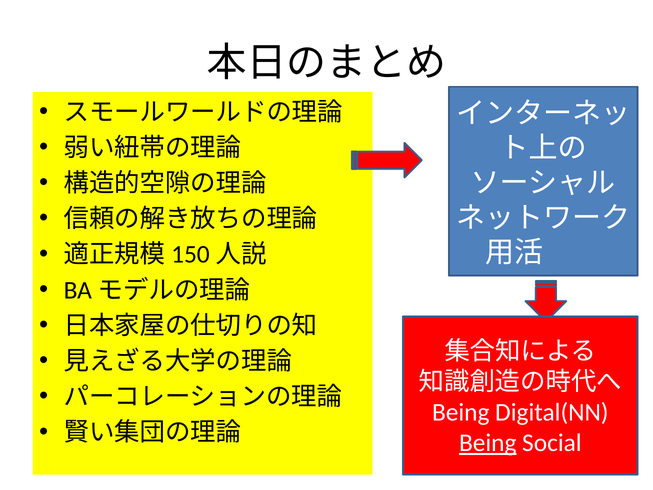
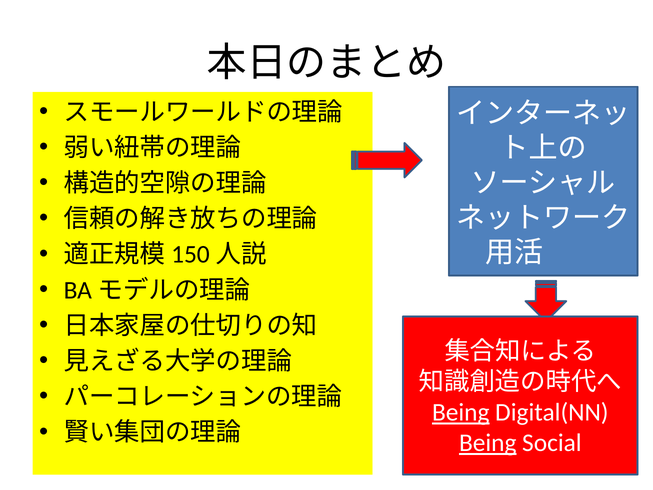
Being at (461, 412) underline: none -> present
